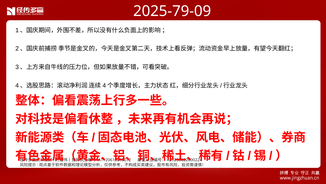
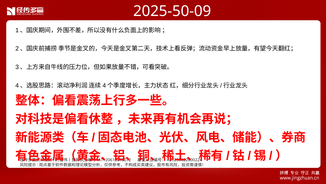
2025-79-09: 2025-79-09 -> 2025-50-09
